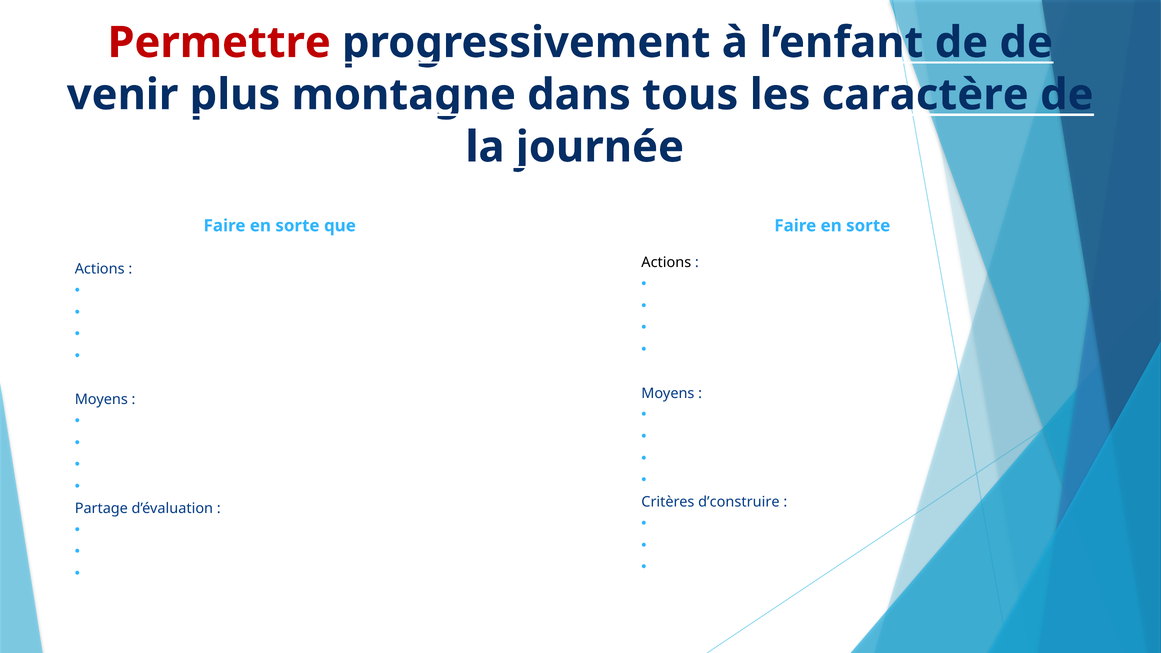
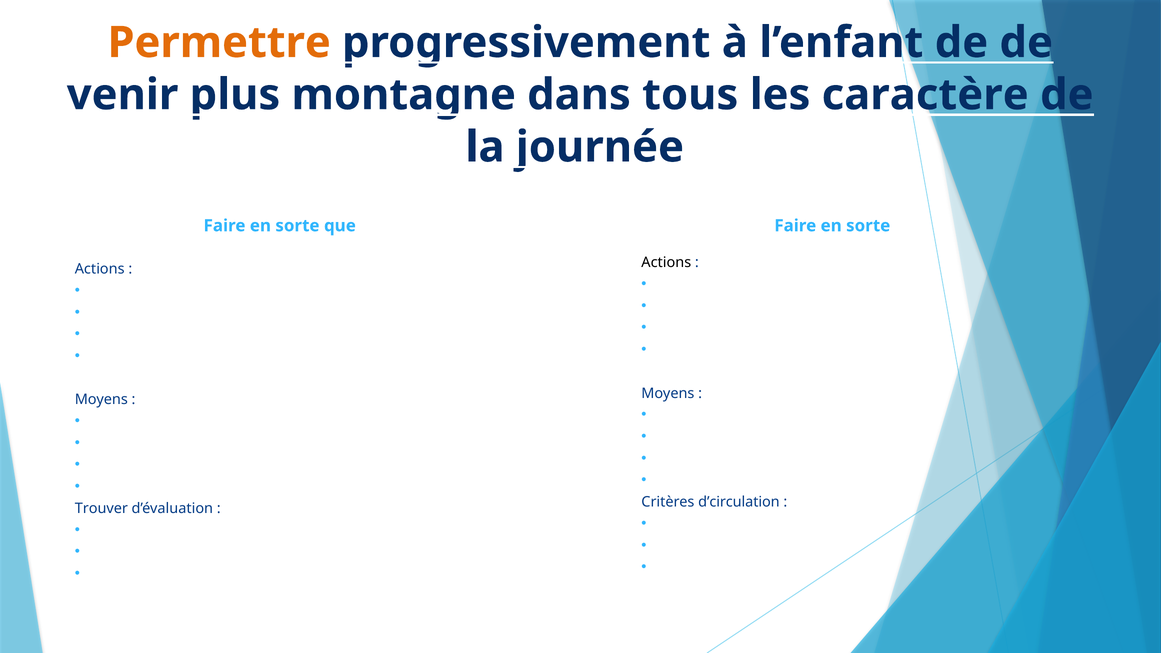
Permettre colour: red -> orange
d’construire: d’construire -> d’circulation
Partage: Partage -> Trouver
